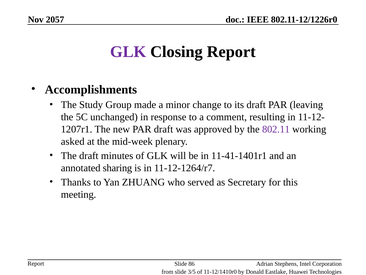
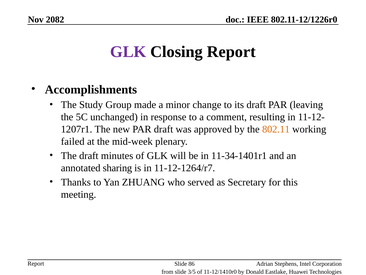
2057: 2057 -> 2082
802.11 colour: purple -> orange
asked: asked -> failed
11-41-1401r1: 11-41-1401r1 -> 11-34-1401r1
